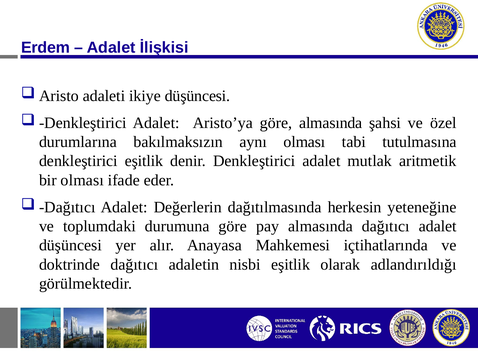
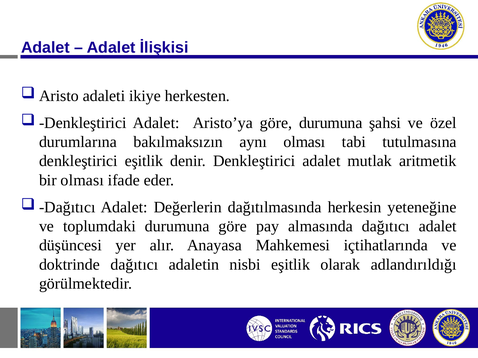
Erdem at (45, 48): Erdem -> Adalet
ikiye düşüncesi: düşüncesi -> herkesten
göre almasında: almasında -> durumuna
